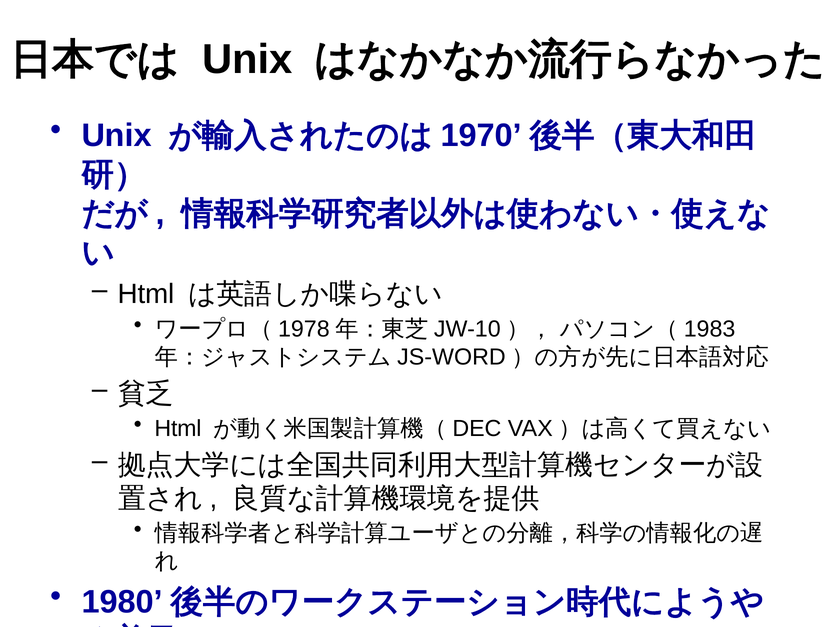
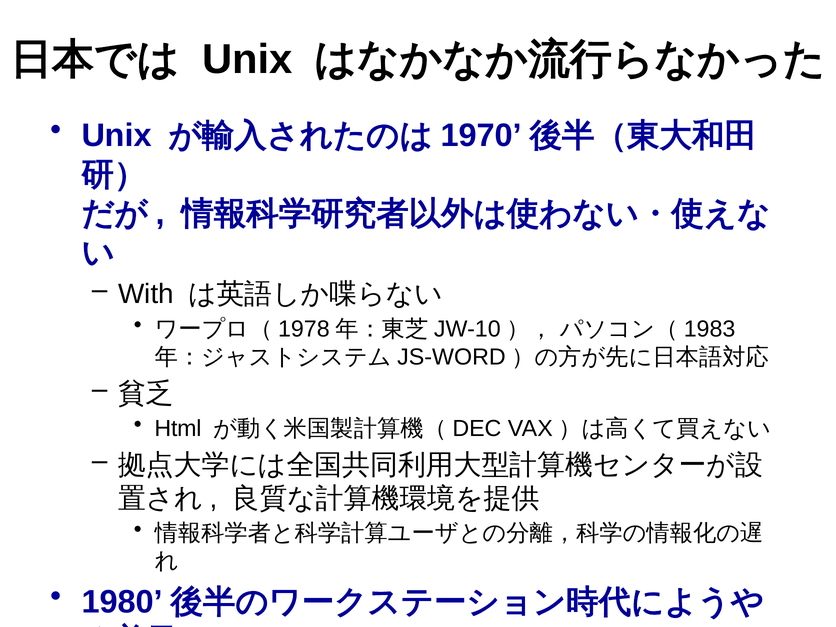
Html at (146, 294): Html -> With
